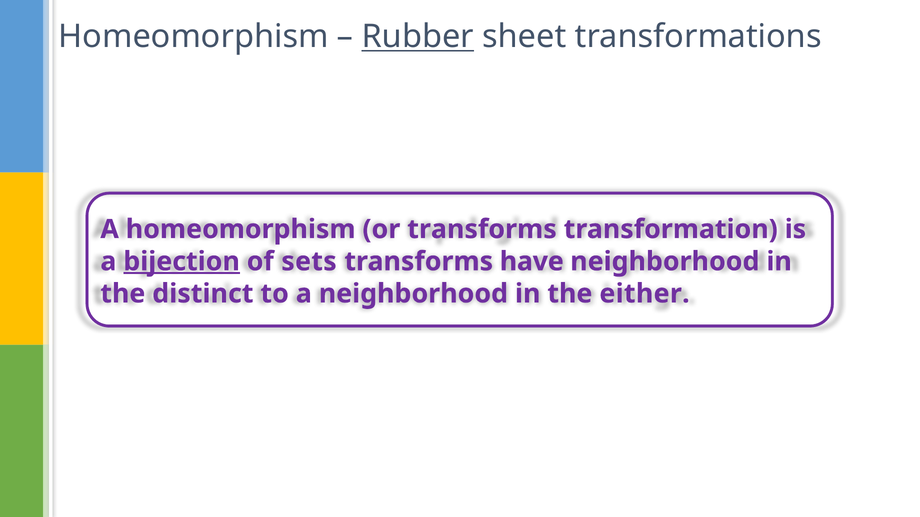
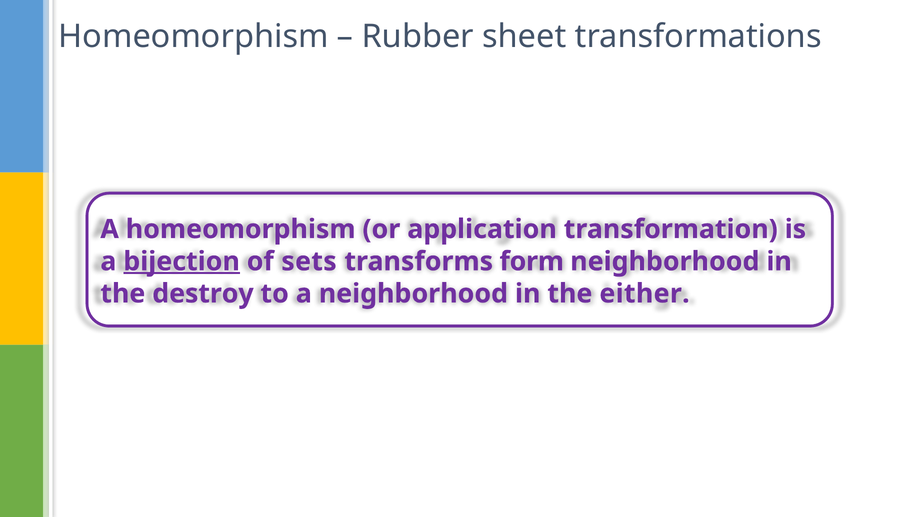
Rubber underline: present -> none
or transforms: transforms -> application
have: have -> form
distinct: distinct -> destroy
